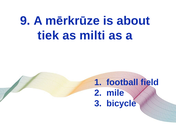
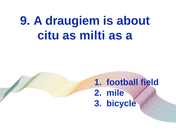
mērkrūze: mērkrūze -> draugiem
tiek: tiek -> citu
